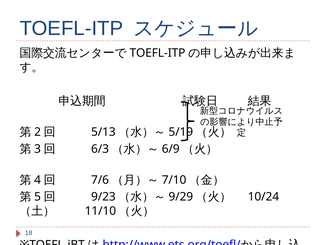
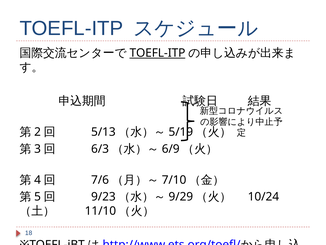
TOEFL-ITP at (157, 53) underline: none -> present
